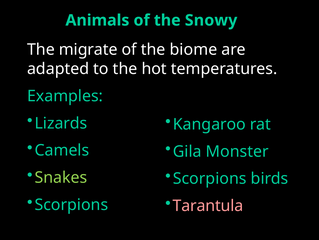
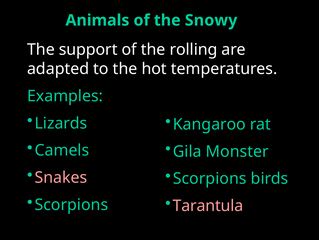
migrate: migrate -> support
biome: biome -> rolling
Snakes colour: light green -> pink
